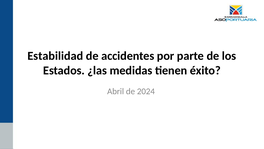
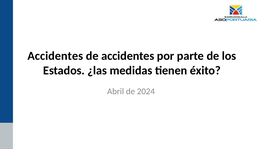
Estabilidad at (55, 56): Estabilidad -> Accidentes
